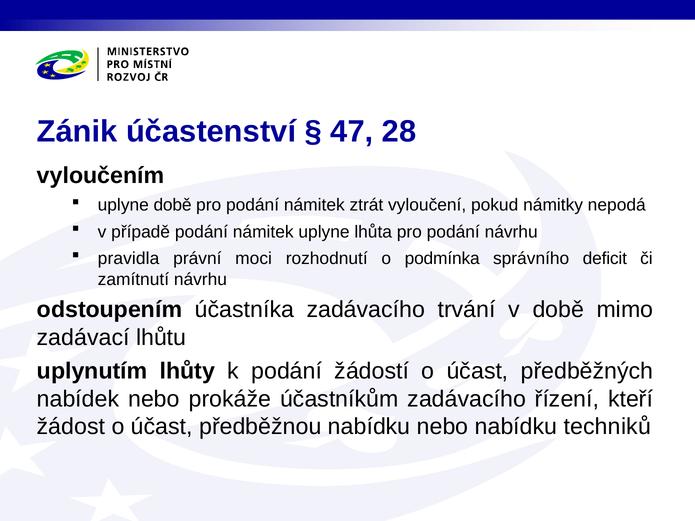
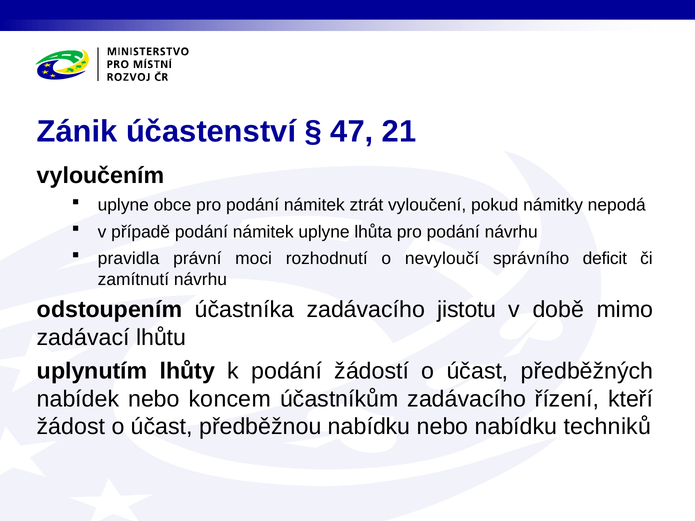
28: 28 -> 21
uplyne době: době -> obce
podmínka: podmínka -> nevyloučí
trvání: trvání -> jistotu
prokáže: prokáže -> koncem
